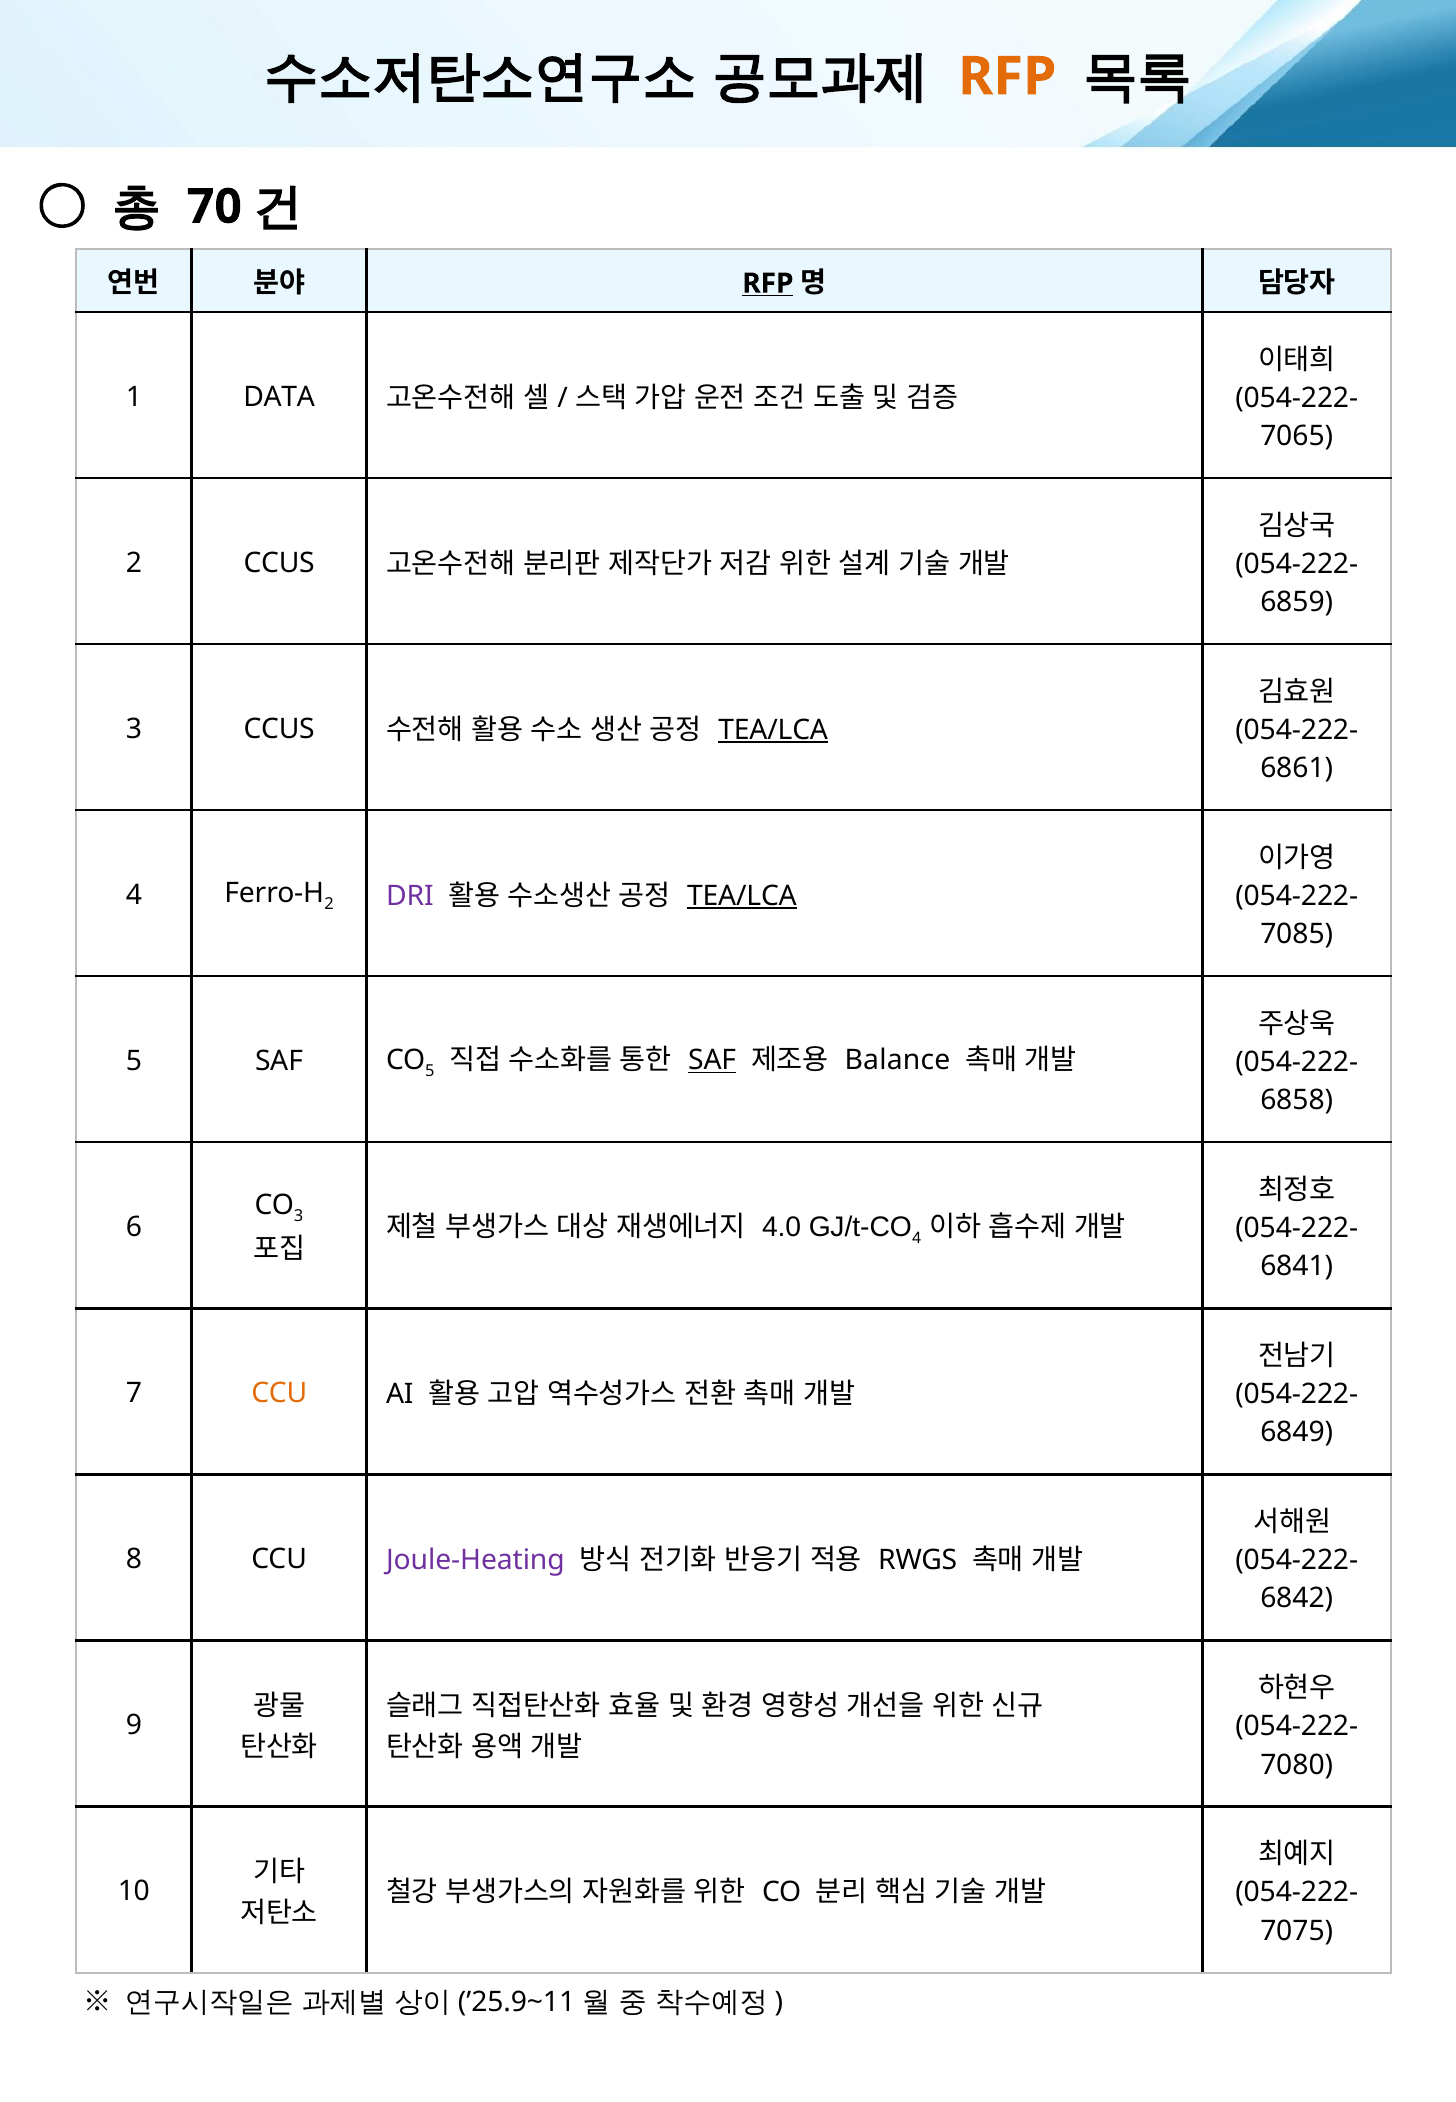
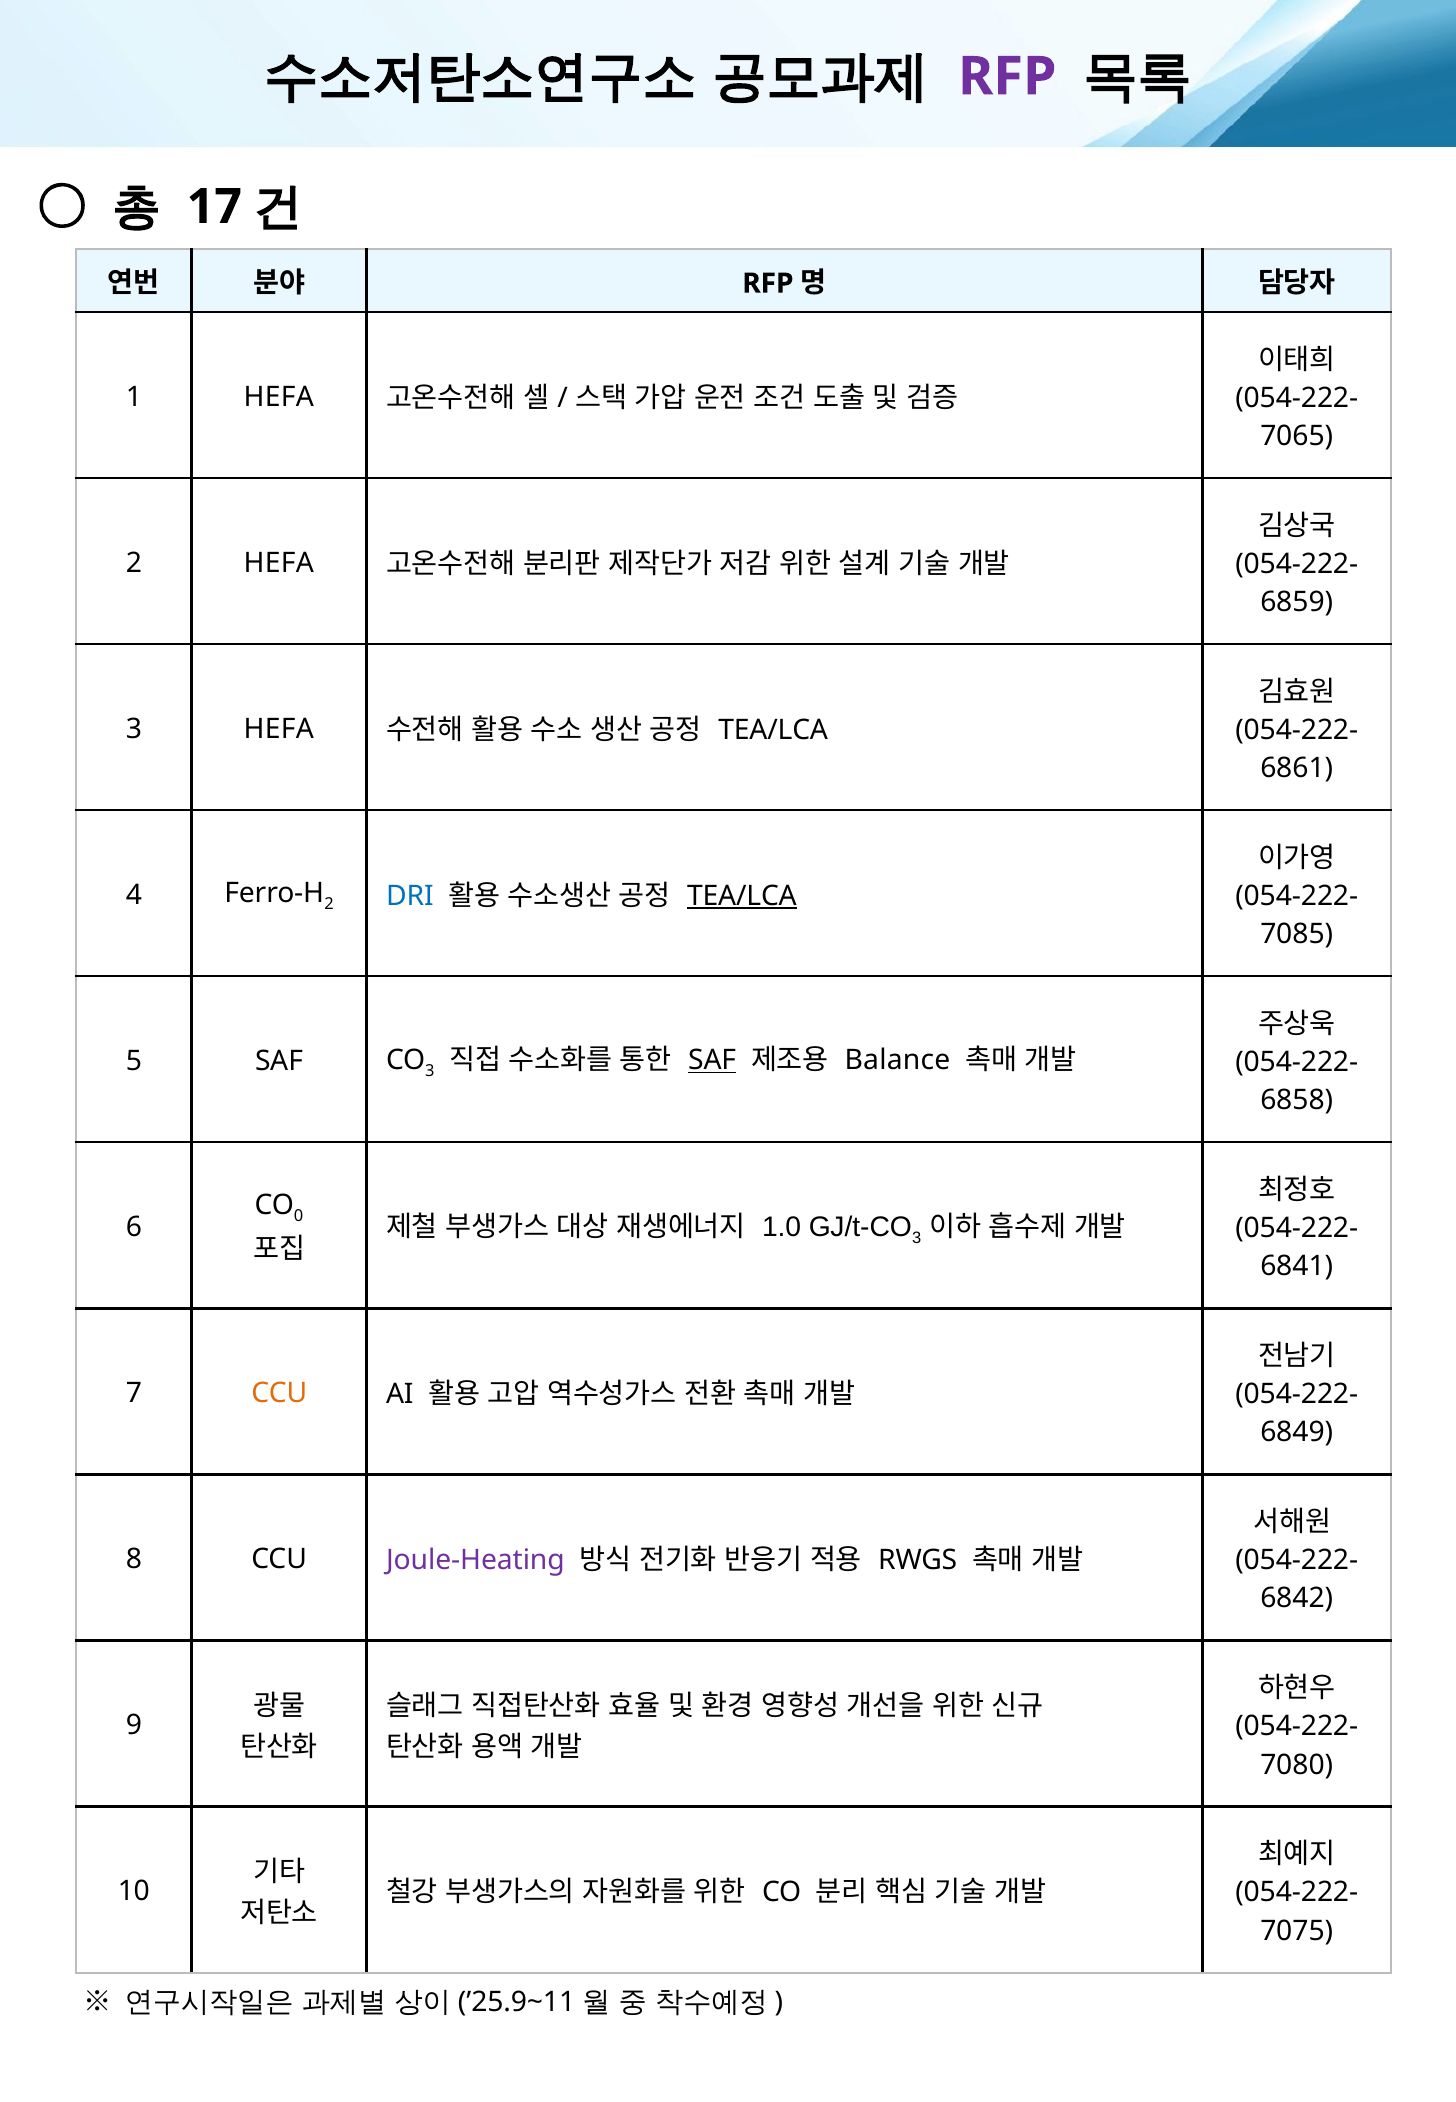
RFP at (1007, 77) colour: orange -> purple
70: 70 -> 17
RFP at (768, 284) underline: present -> none
1 DATA: DATA -> HEFA
2 CCUS: CCUS -> HEFA
3 CCUS: CCUS -> HEFA
TEA/LCA at (773, 731) underline: present -> none
DRI colour: purple -> blue
CO 5: 5 -> 3
CO 3: 3 -> 0
4.0: 4.0 -> 1.0
4 at (917, 1239): 4 -> 3
